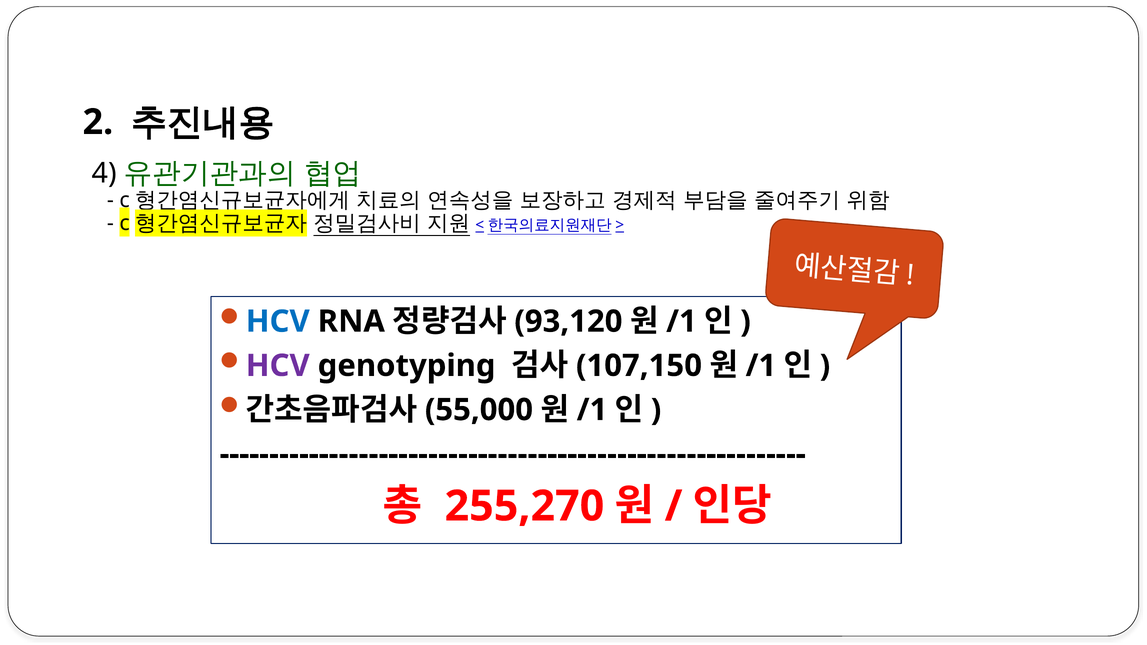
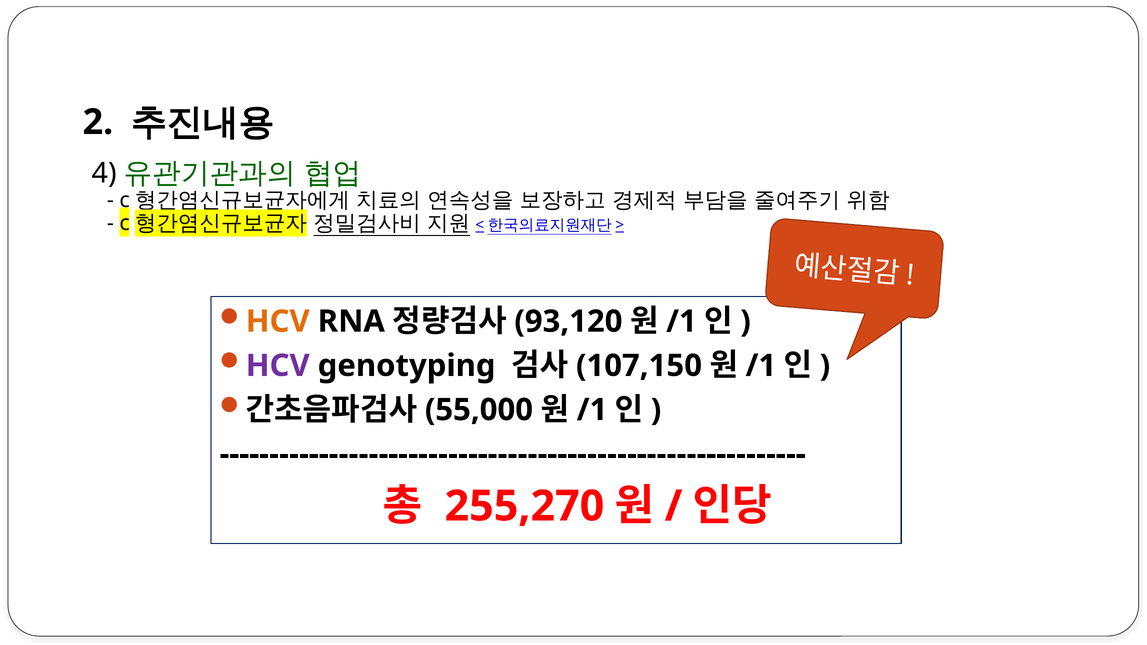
HCV at (278, 322) colour: blue -> orange
